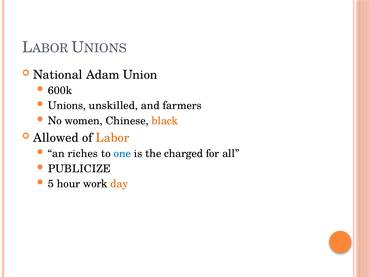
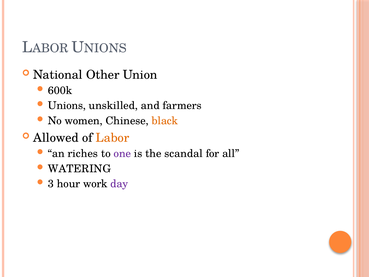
Adam: Adam -> Other
one colour: blue -> purple
charged: charged -> scandal
PUBLICIZE: PUBLICIZE -> WATERING
5: 5 -> 3
day colour: orange -> purple
